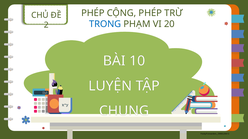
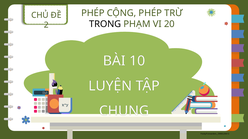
TRONG colour: blue -> black
